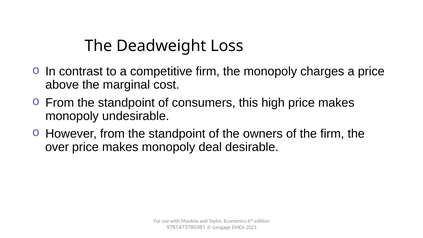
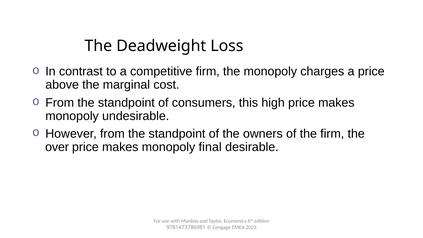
deal: deal -> final
